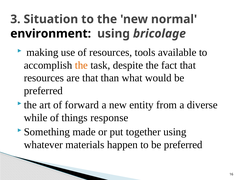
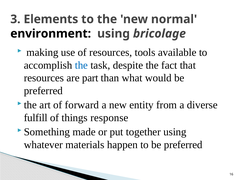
Situation: Situation -> Elements
the at (81, 65) colour: orange -> blue
are that: that -> part
while: while -> fulfill
